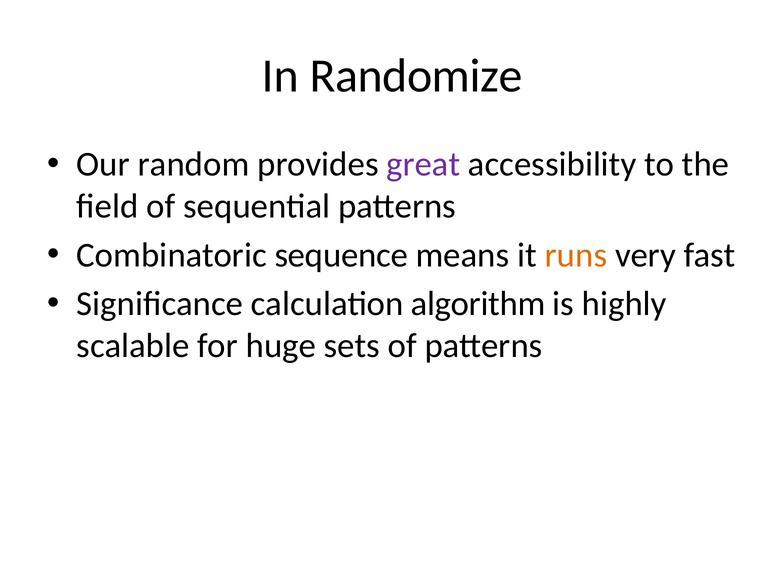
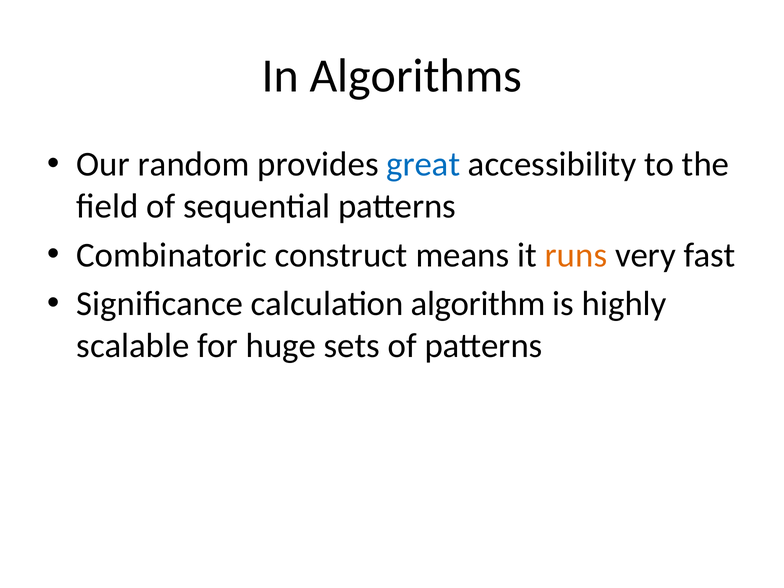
Randomize: Randomize -> Algorithms
great colour: purple -> blue
sequence: sequence -> construct
